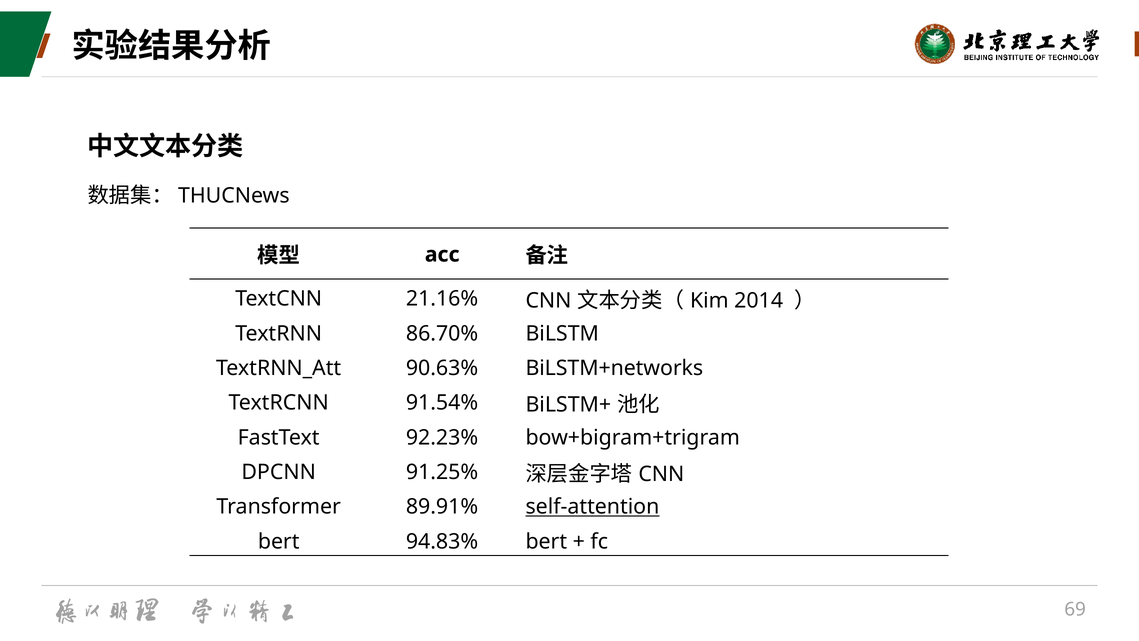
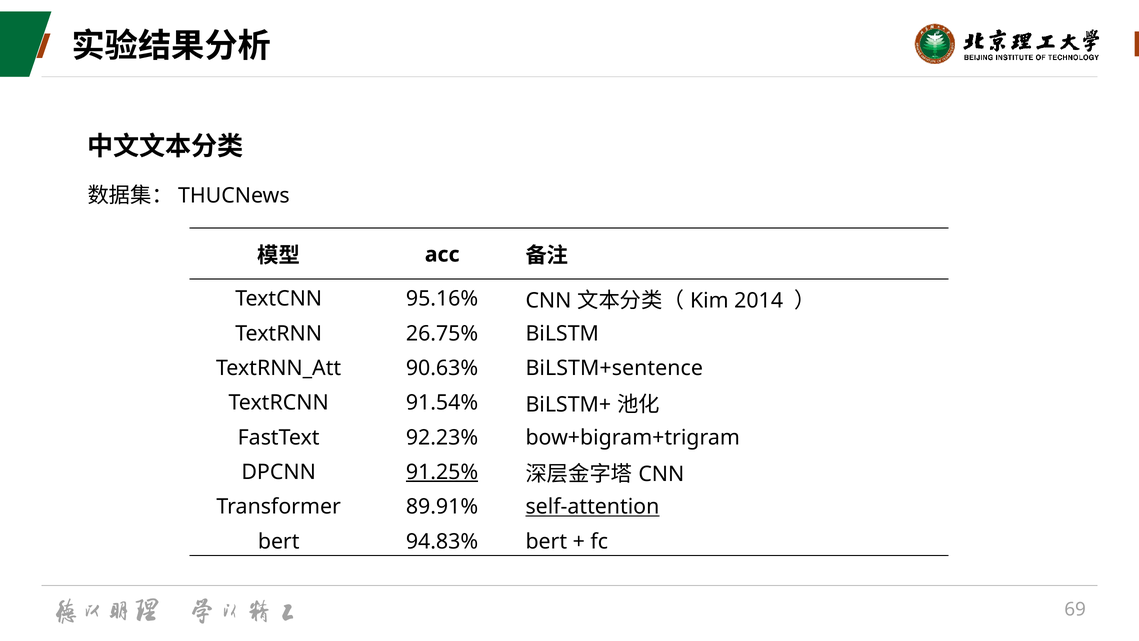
21.16%: 21.16% -> 95.16%
86.70%: 86.70% -> 26.75%
BiLSTM+networks: BiLSTM+networks -> BiLSTM+sentence
91.25% underline: none -> present
